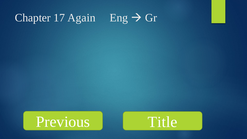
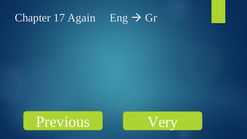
Title: Title -> Very
